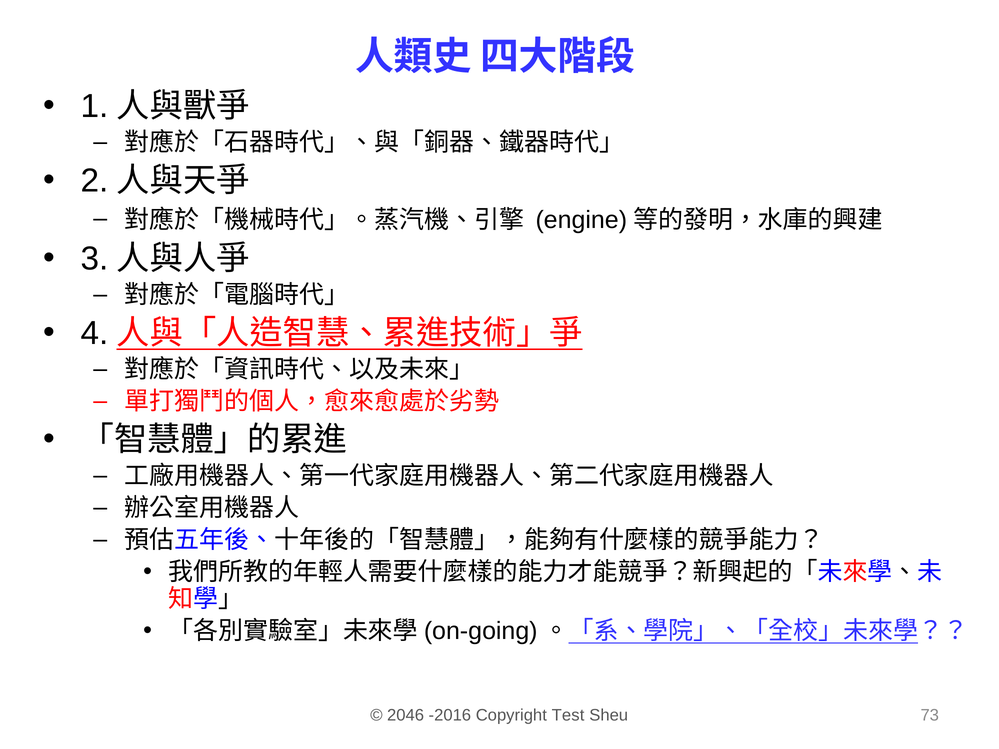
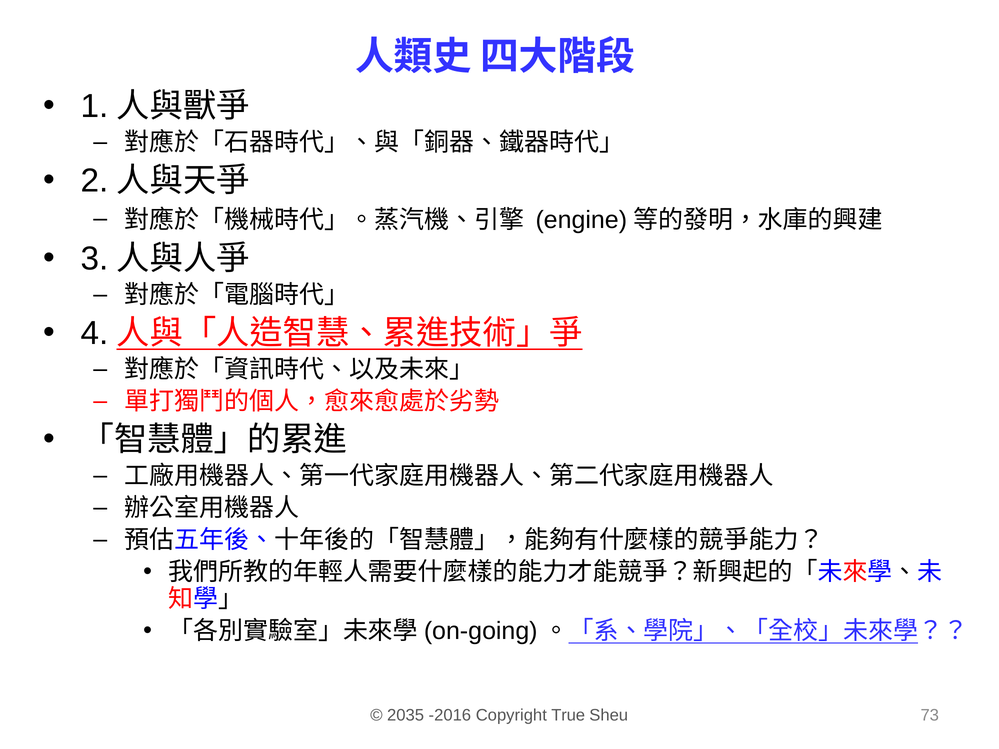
2046: 2046 -> 2035
Test: Test -> True
